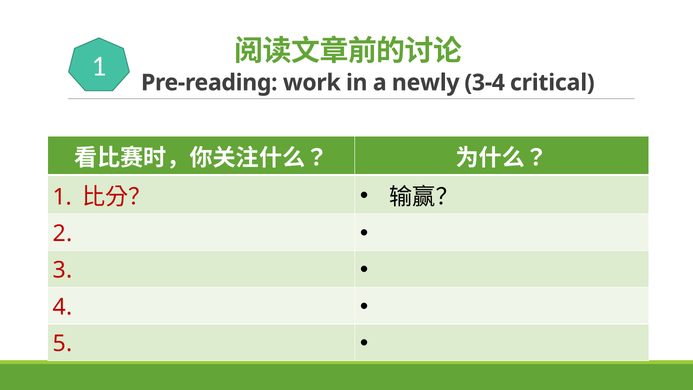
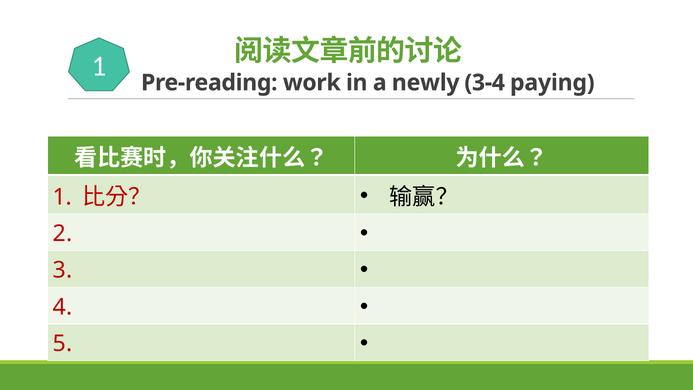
critical: critical -> paying
